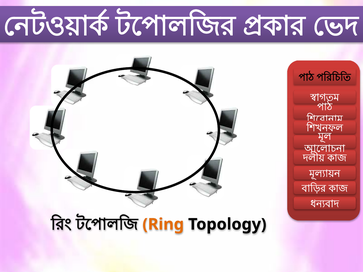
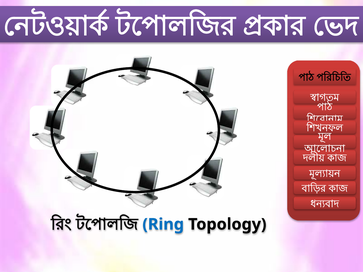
Ring colour: orange -> blue
